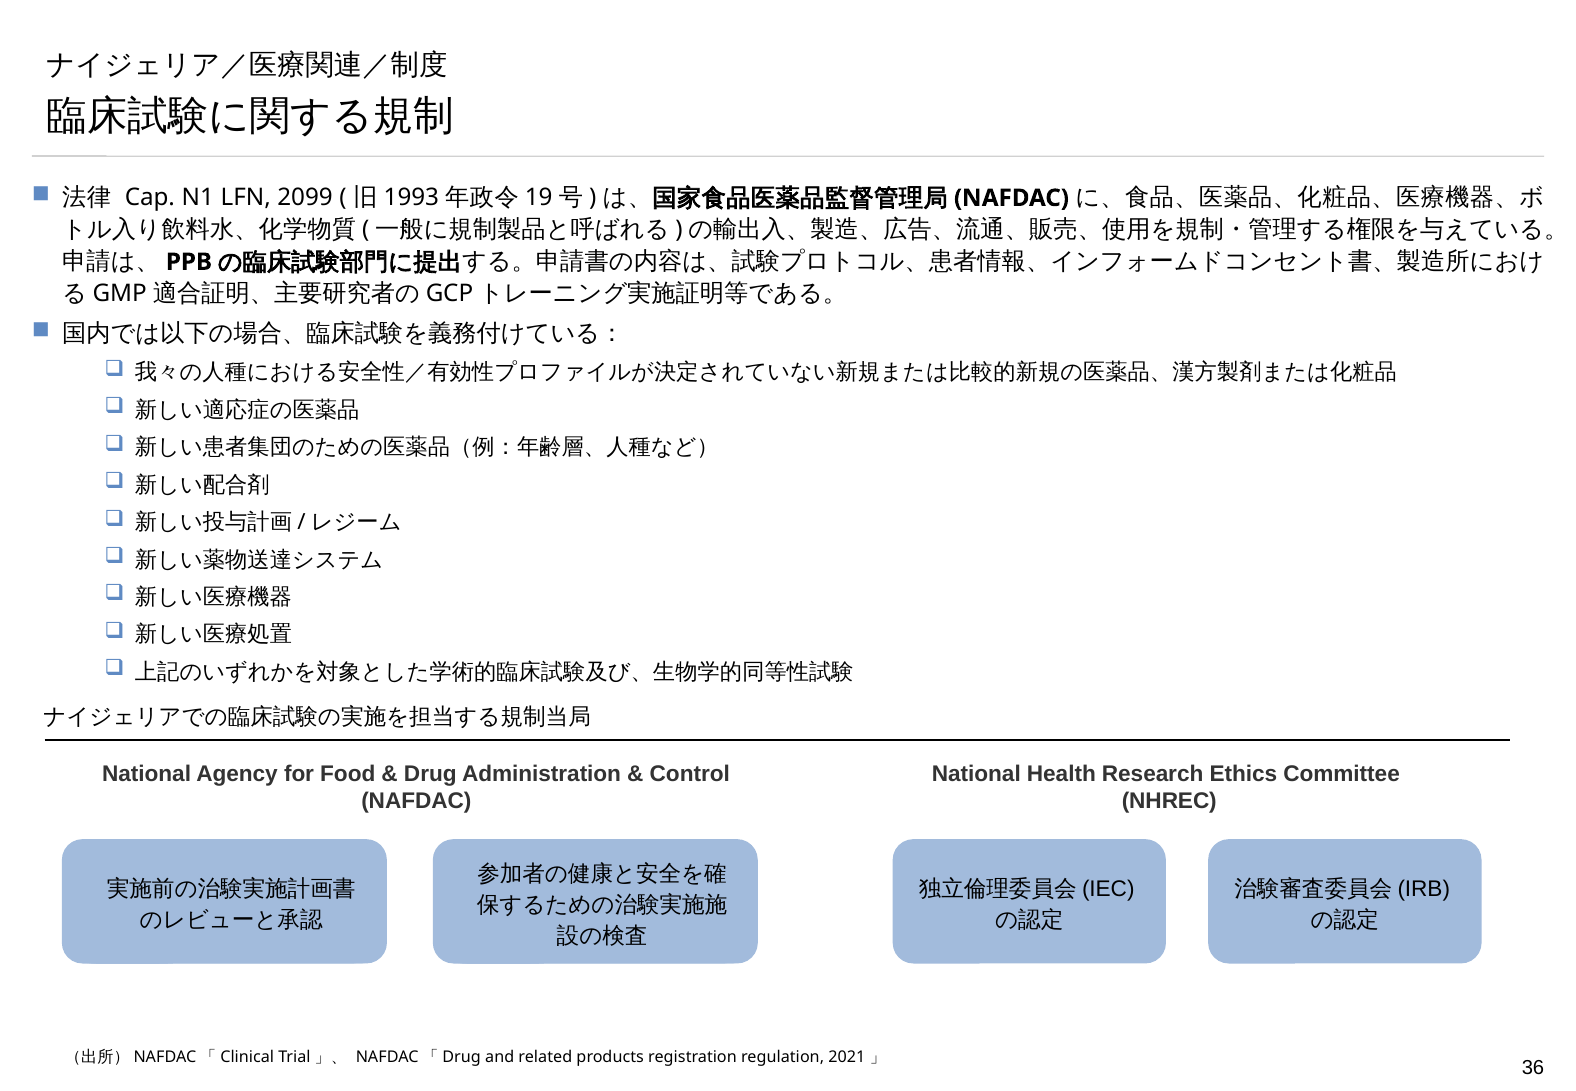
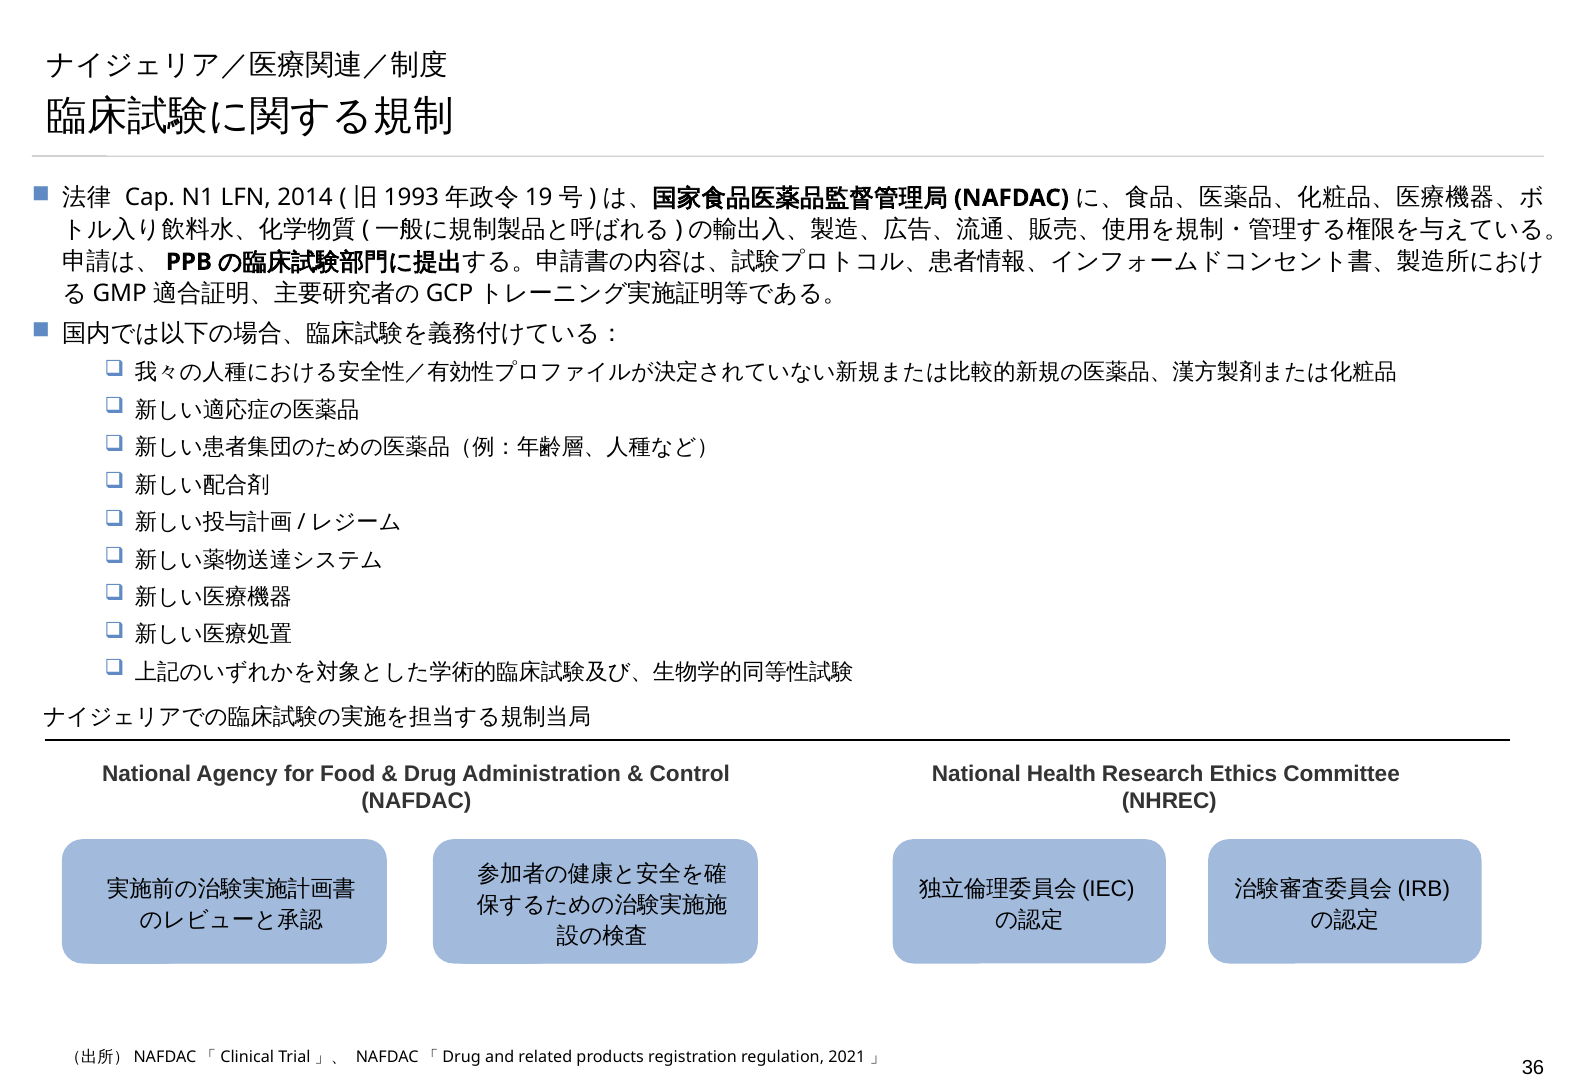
2099: 2099 -> 2014
